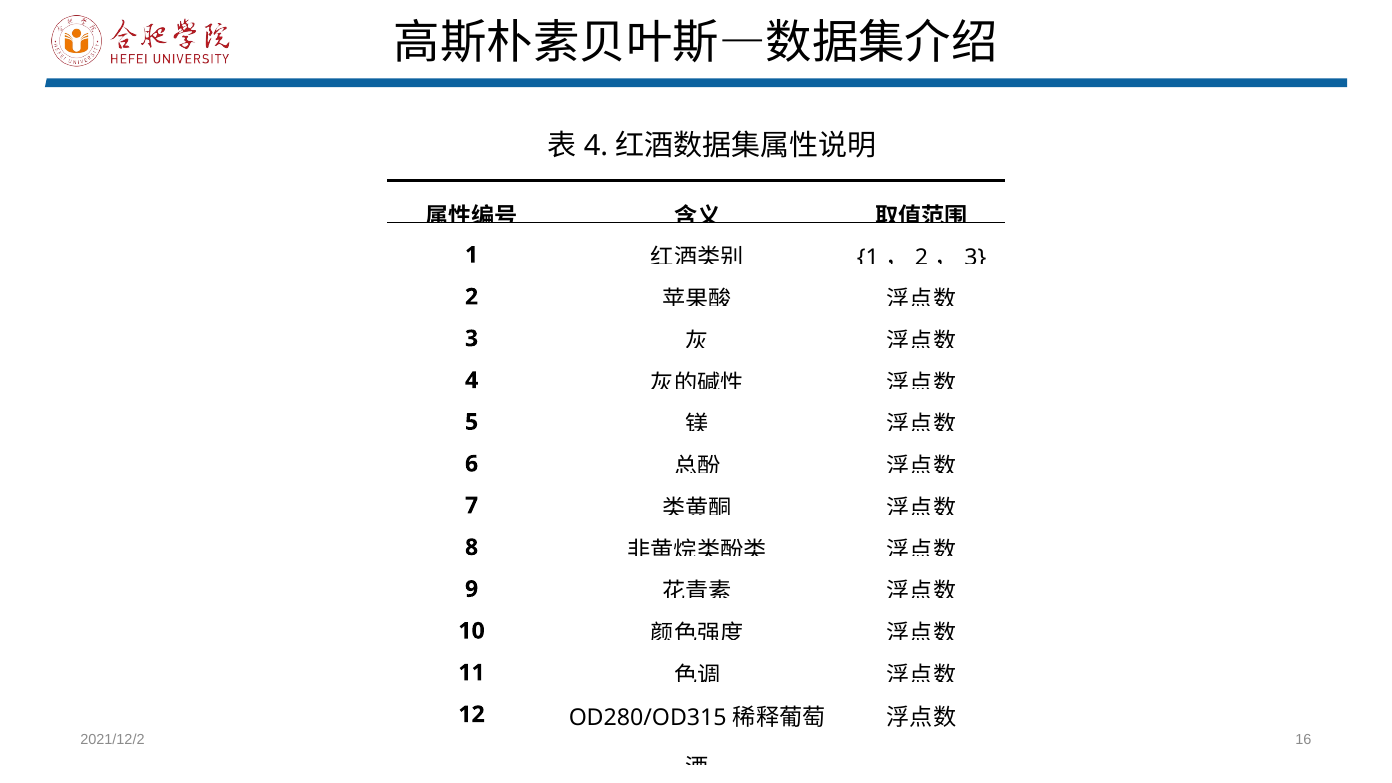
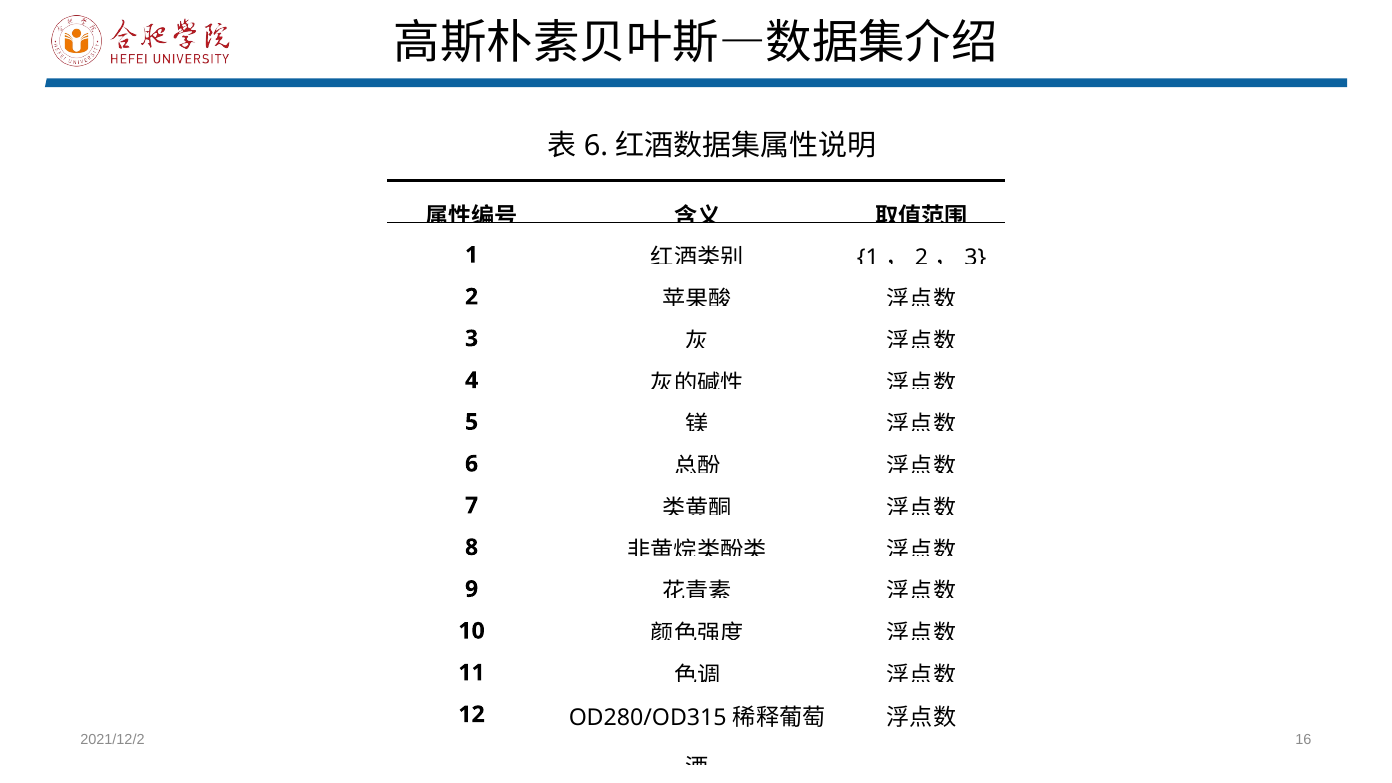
4 at (596, 146): 4 -> 6
